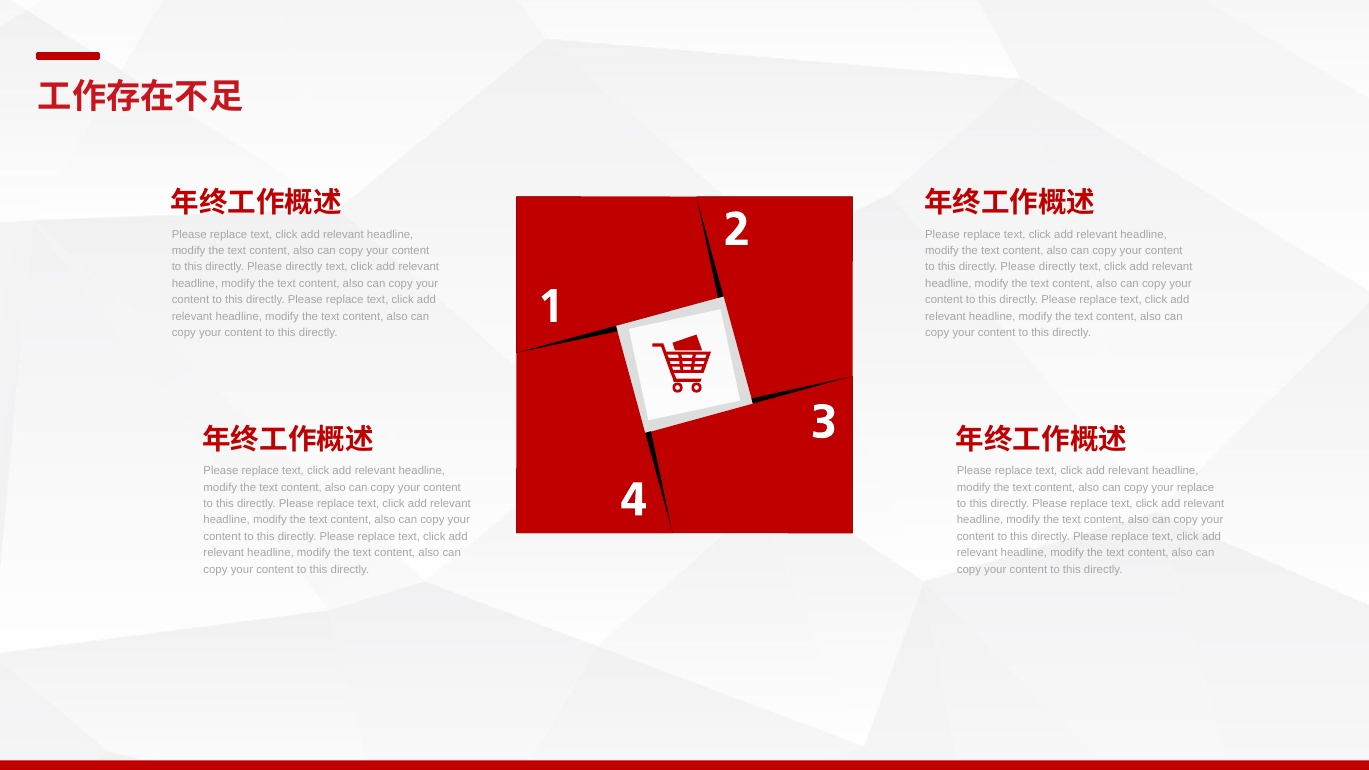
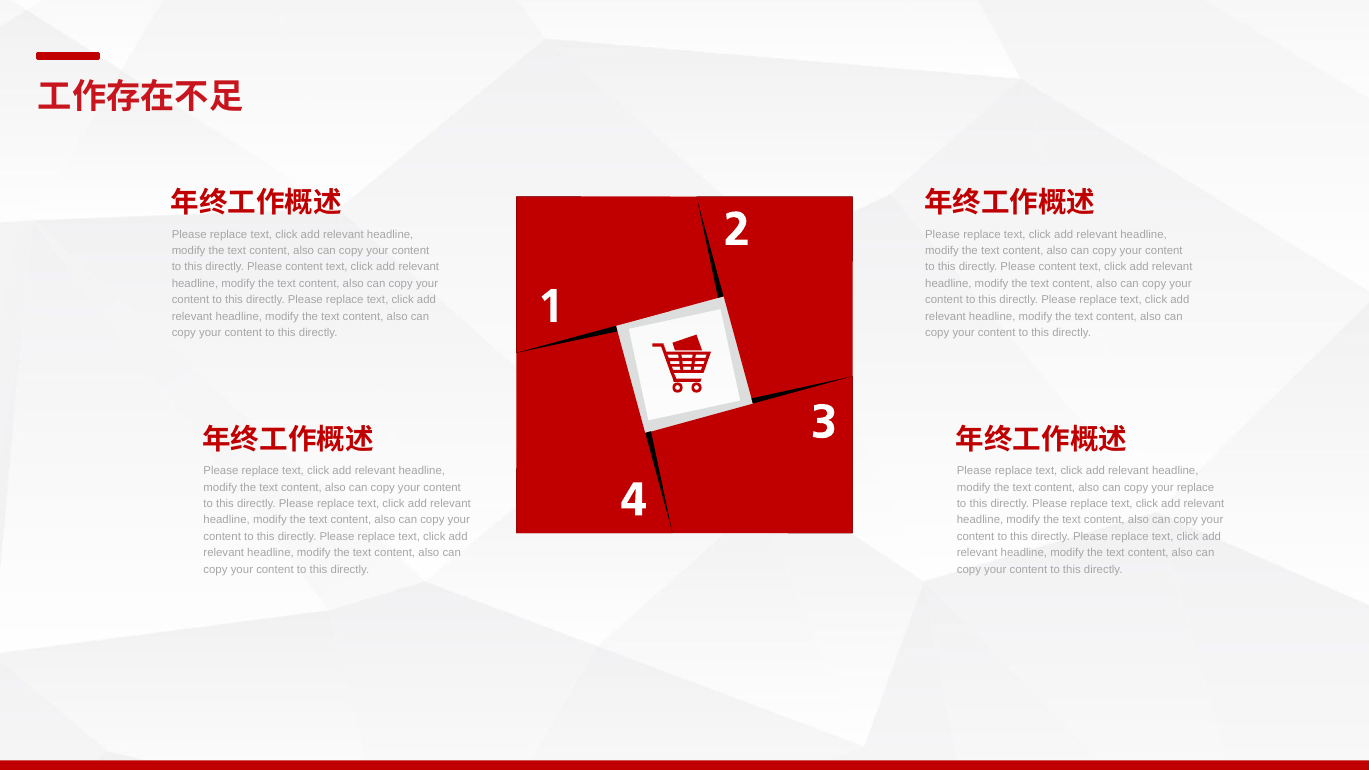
directly at (304, 267): directly -> content
directly at (1057, 267): directly -> content
